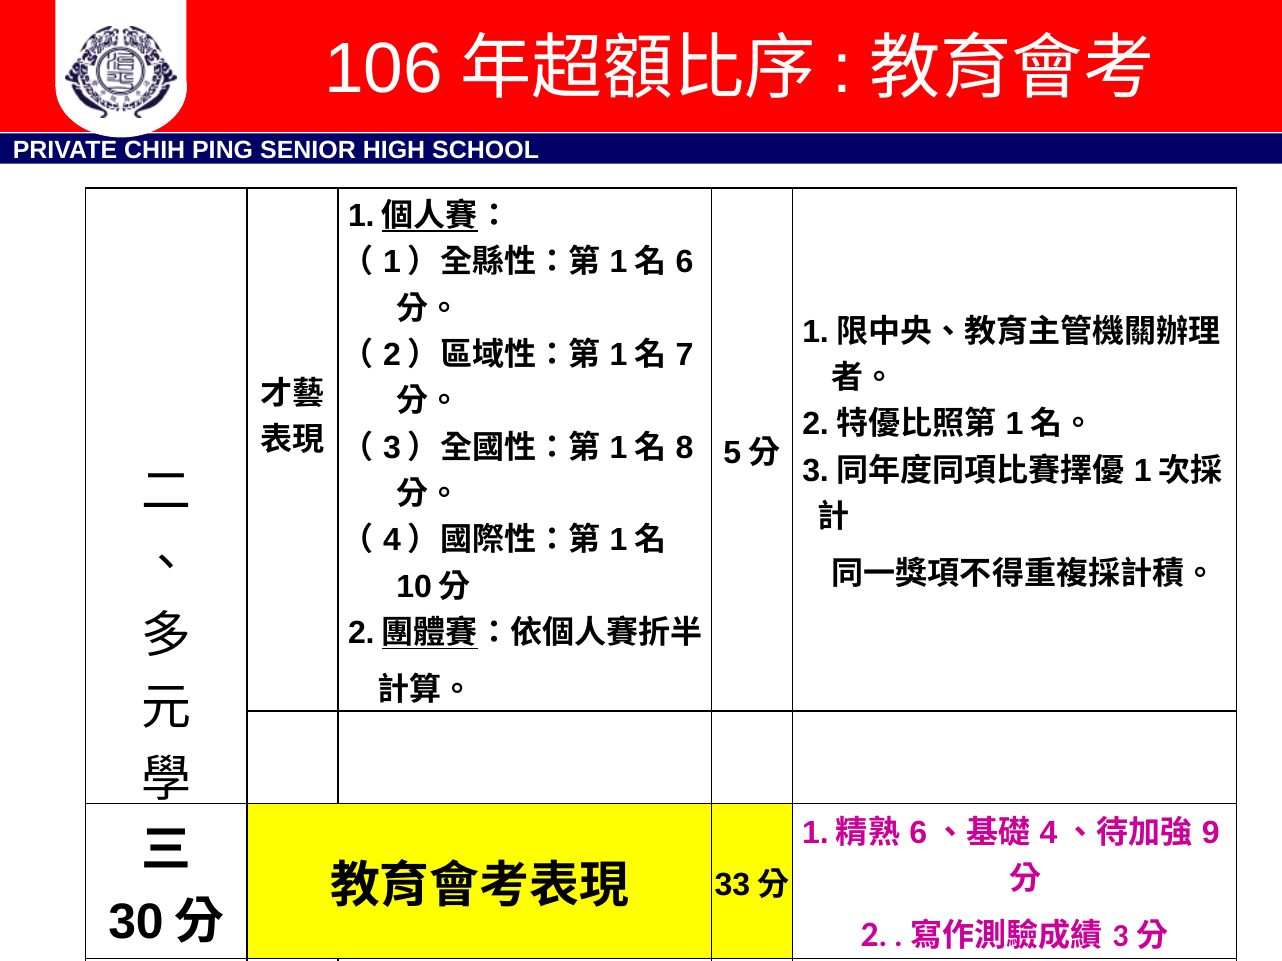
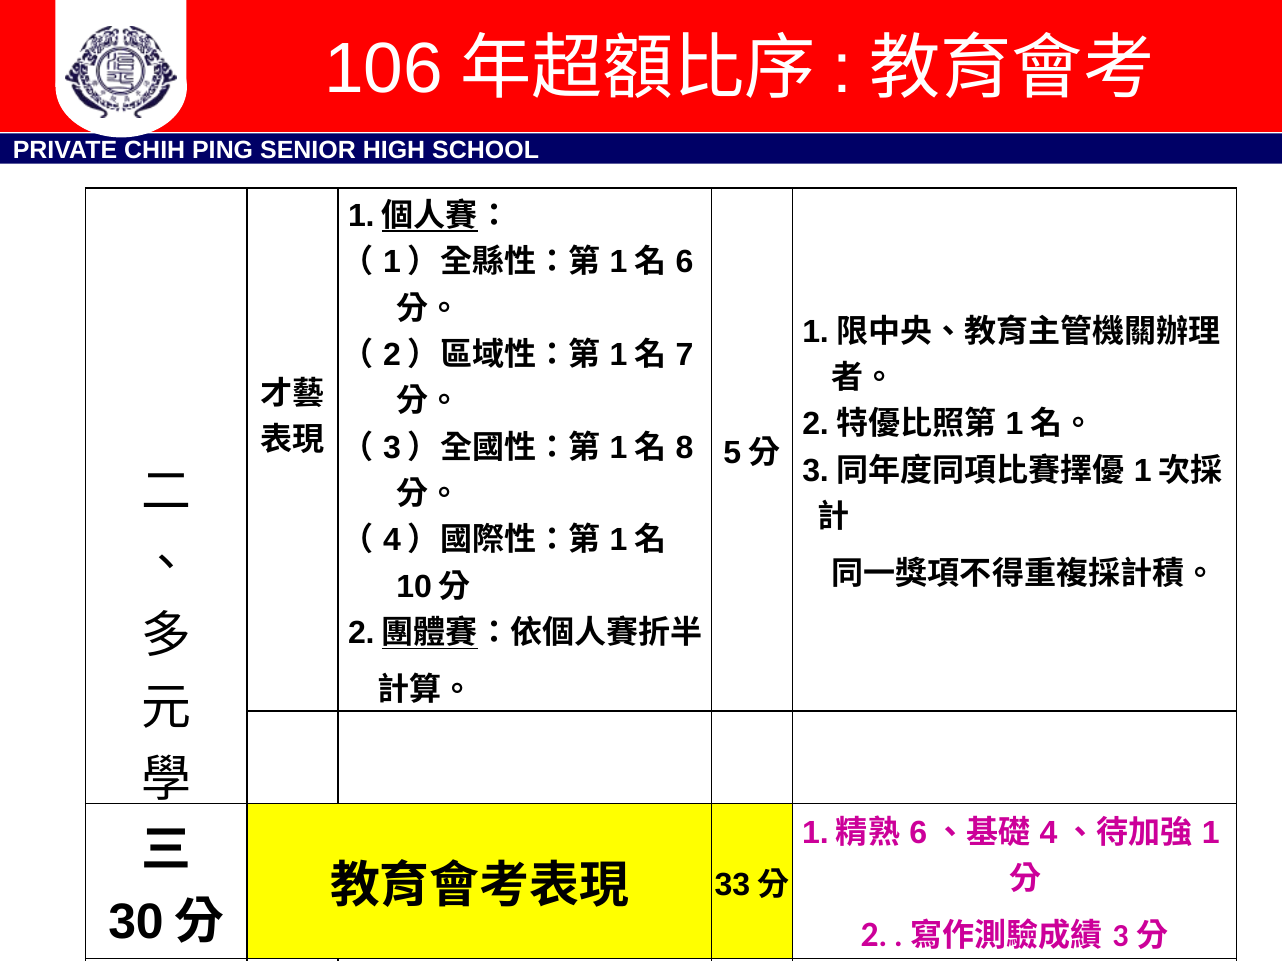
9: 9 -> 1
